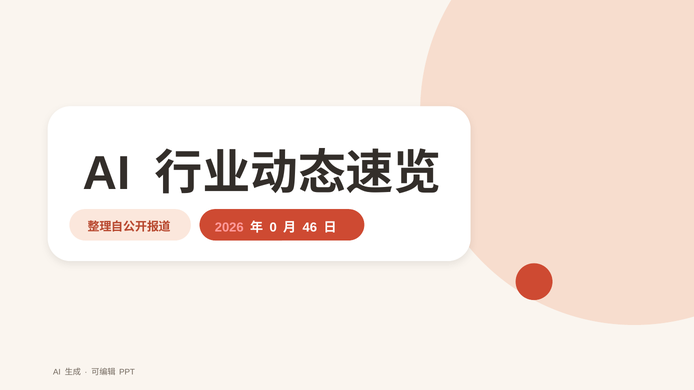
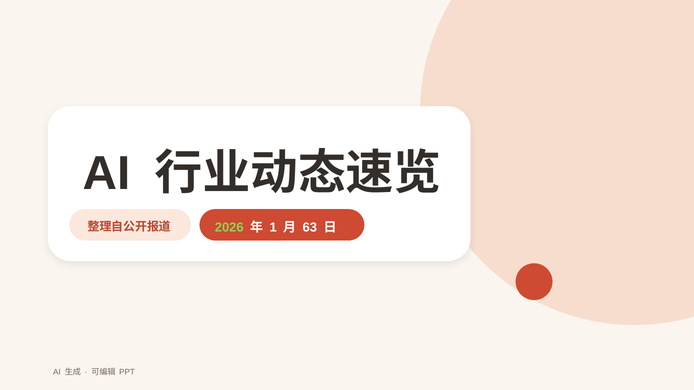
2026 colour: pink -> light green
0: 0 -> 1
46: 46 -> 63
